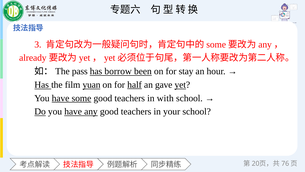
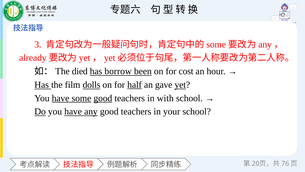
pass: pass -> died
stay: stay -> cost
yuan: yuan -> dolls
good at (103, 98) underline: none -> present
